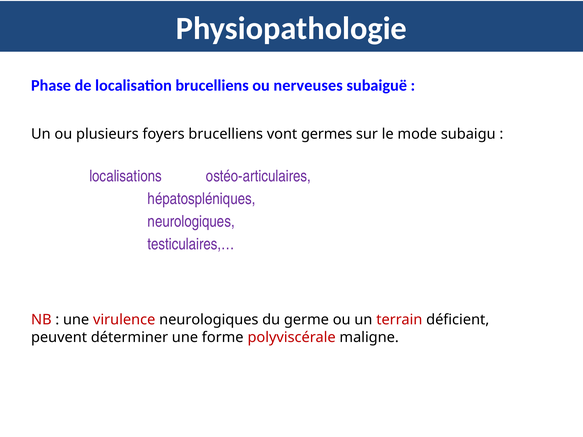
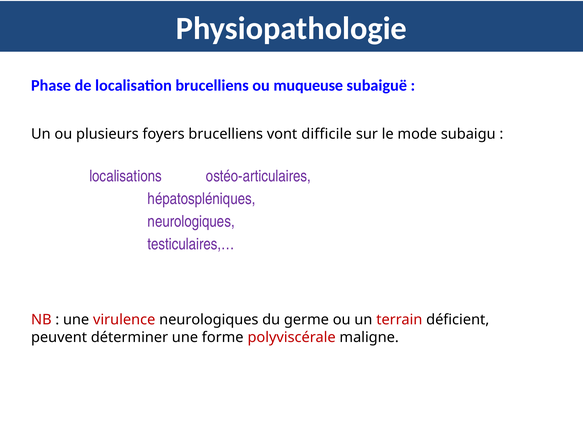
nerveuses: nerveuses -> muqueuse
germes: germes -> difficile
